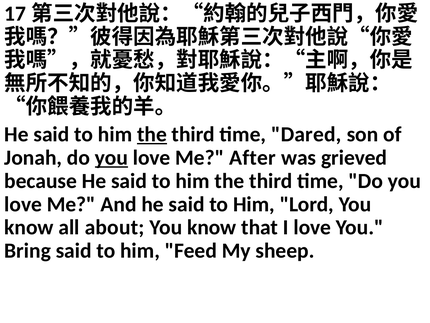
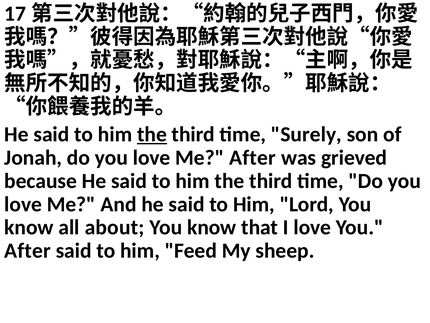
Dared: Dared -> Surely
you at (111, 157) underline: present -> none
Bring at (28, 250): Bring -> After
